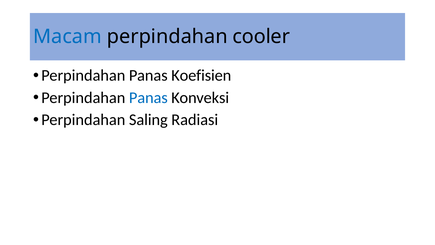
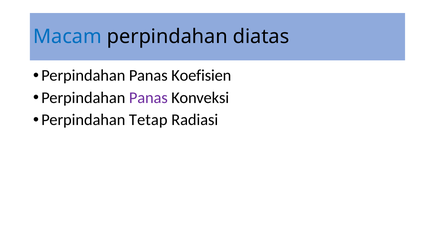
cooler: cooler -> diatas
Panas at (148, 98) colour: blue -> purple
Saling: Saling -> Tetap
